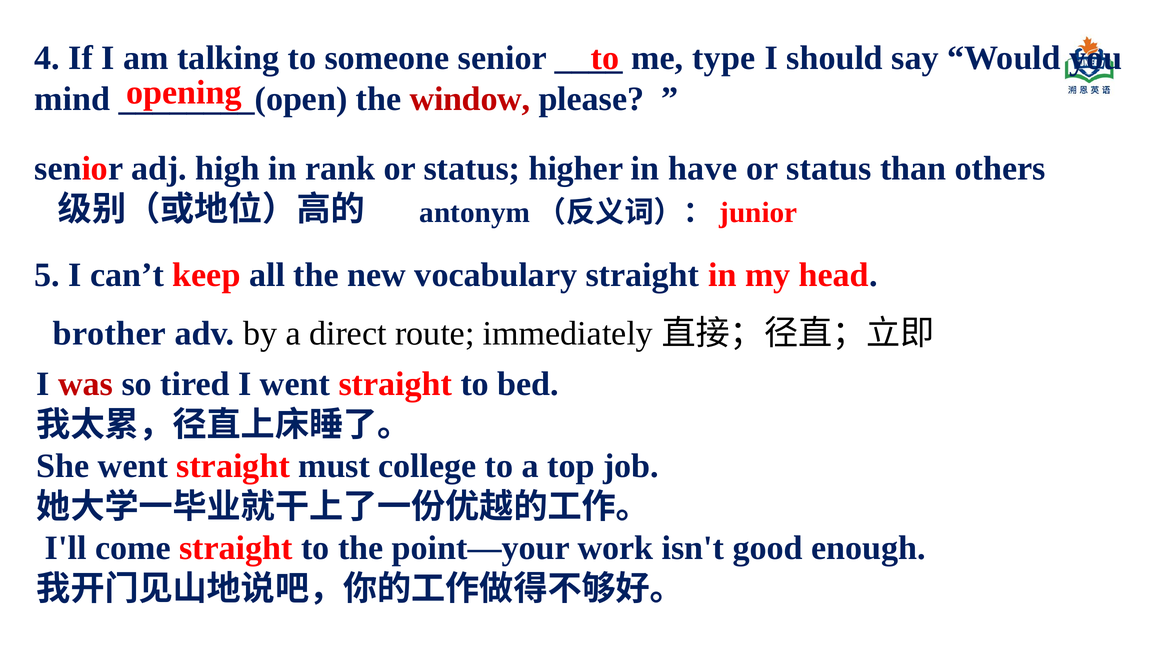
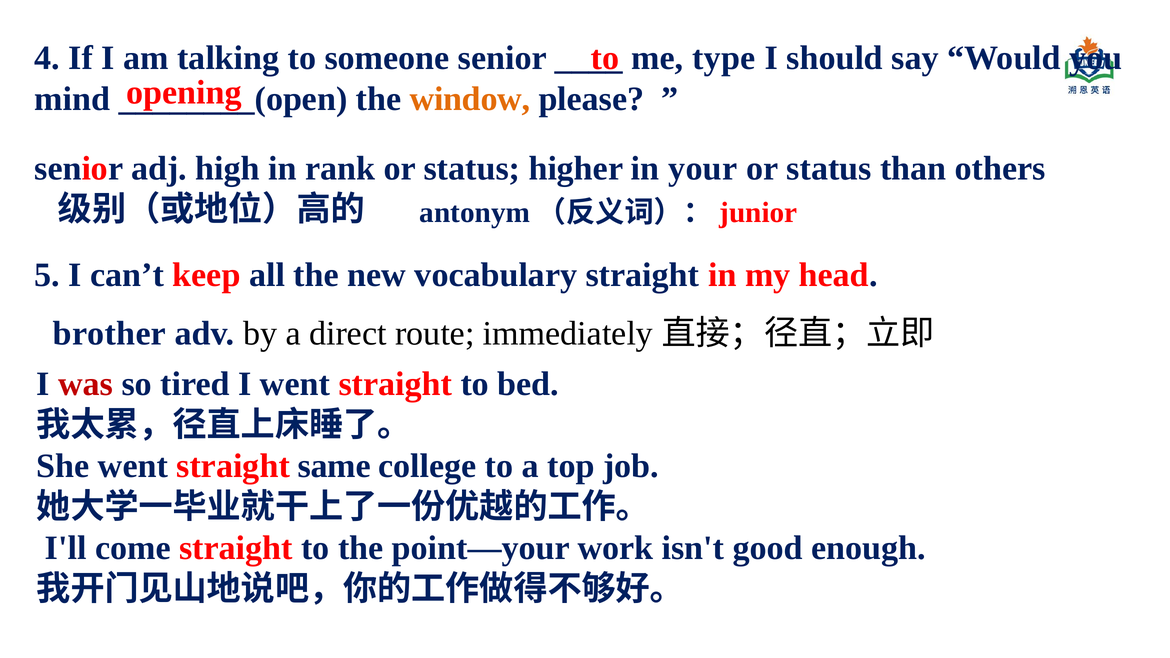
window colour: red -> orange
have: have -> your
must: must -> same
